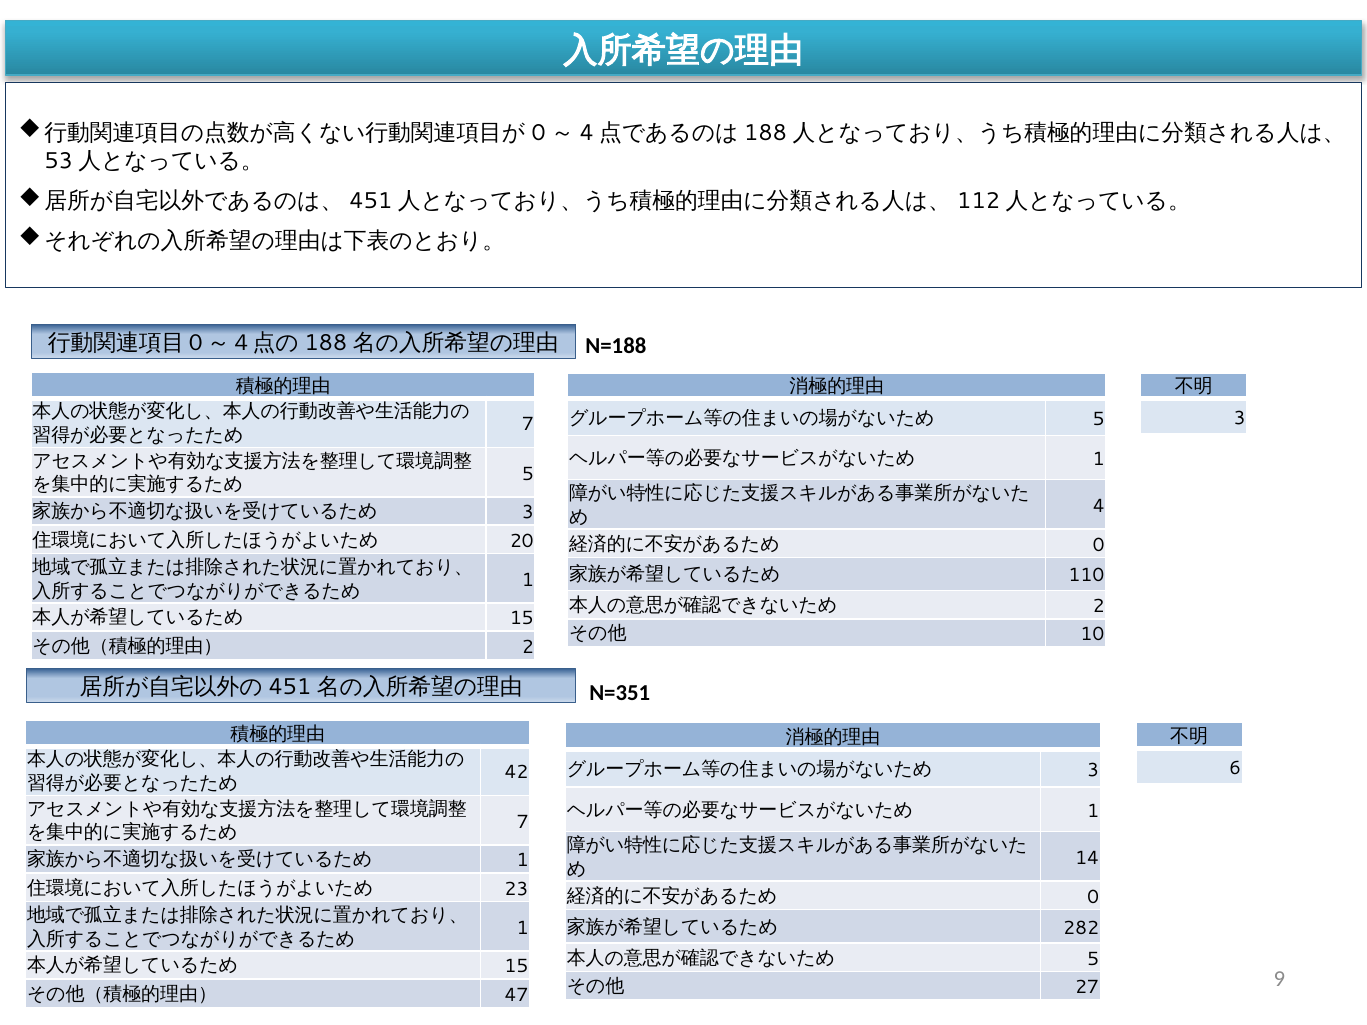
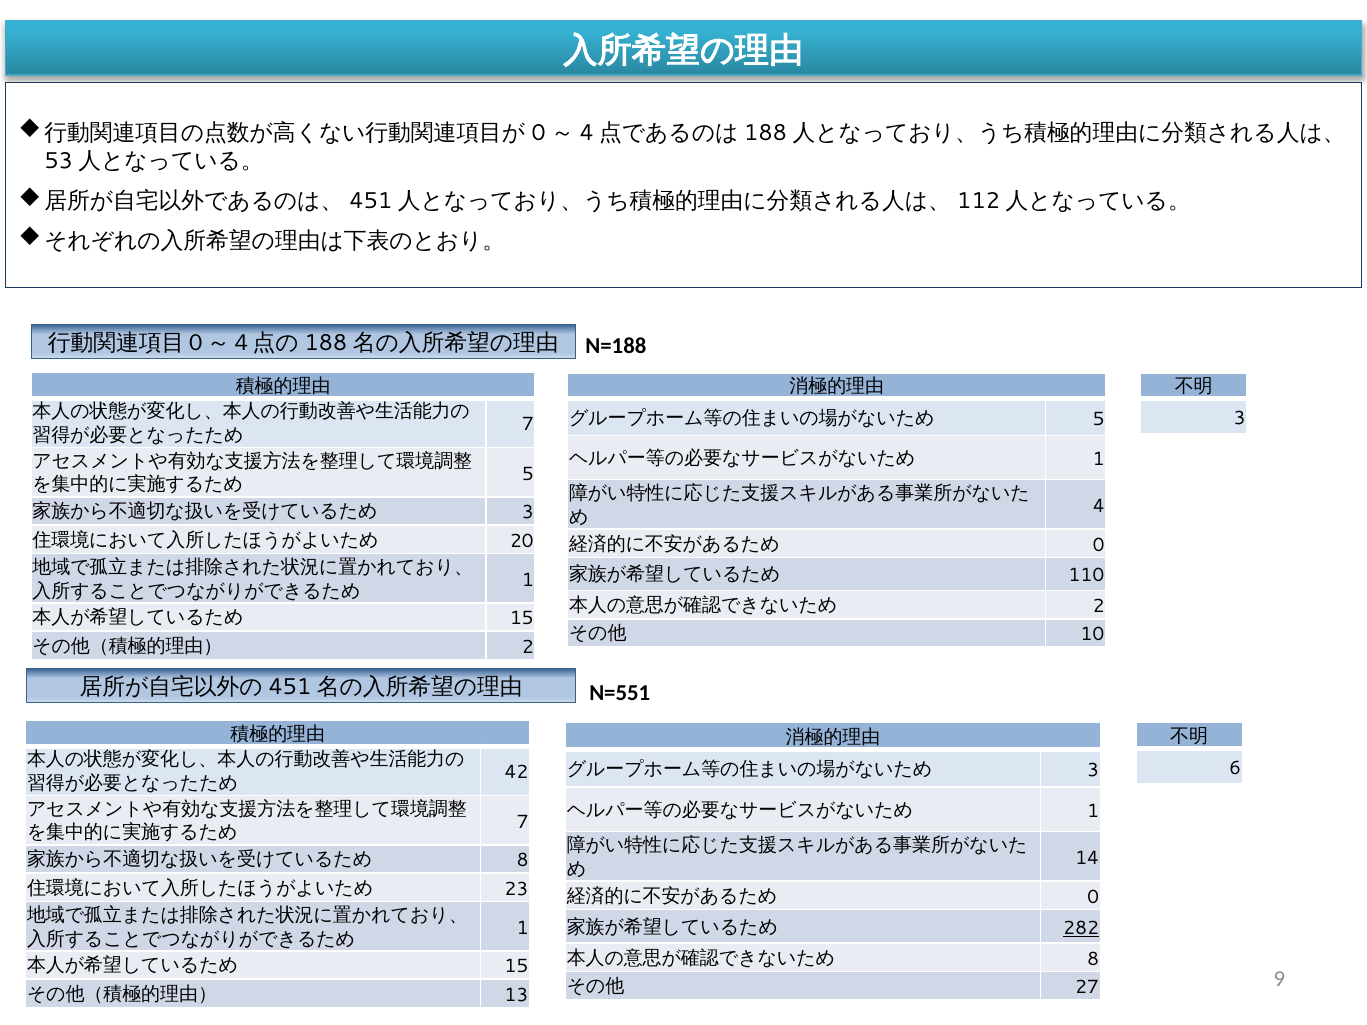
N=351: N=351 -> N=551
1 at (523, 861): 1 -> 8
282 underline: none -> present
5 at (1093, 959): 5 -> 8
47: 47 -> 13
